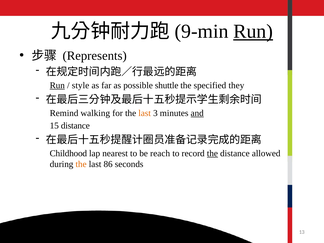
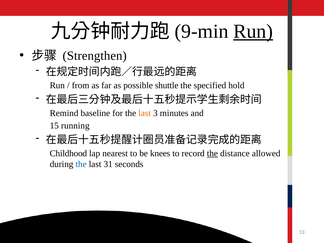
Represents: Represents -> Strengthen
Run at (57, 85) underline: present -> none
style: style -> from
they: they -> hold
walking: walking -> baseline
and underline: present -> none
15 distance: distance -> running
reach: reach -> knees
the at (81, 164) colour: orange -> blue
86: 86 -> 31
